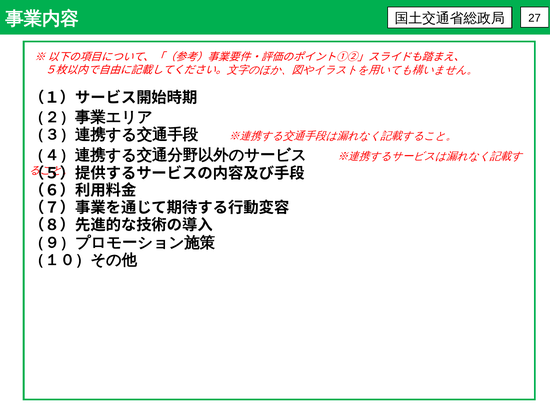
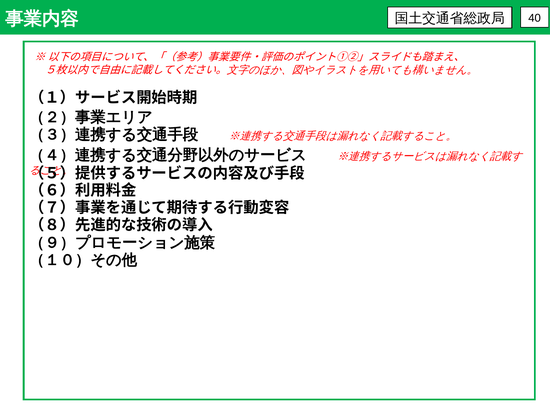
27: 27 -> 40
